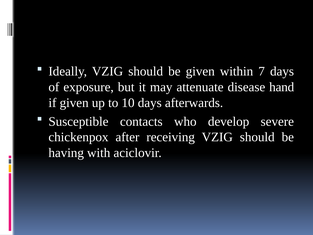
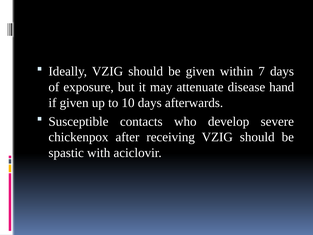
having: having -> spastic
